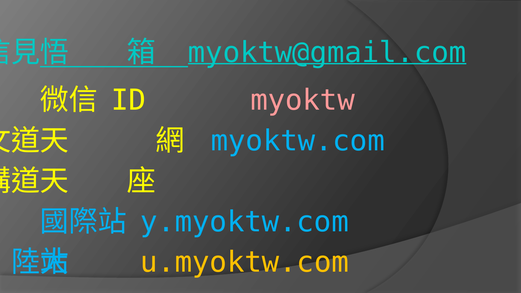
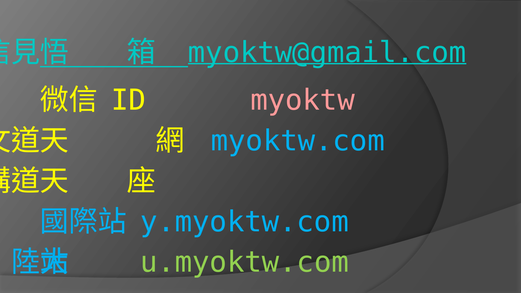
u.myoktw.com colour: yellow -> light green
